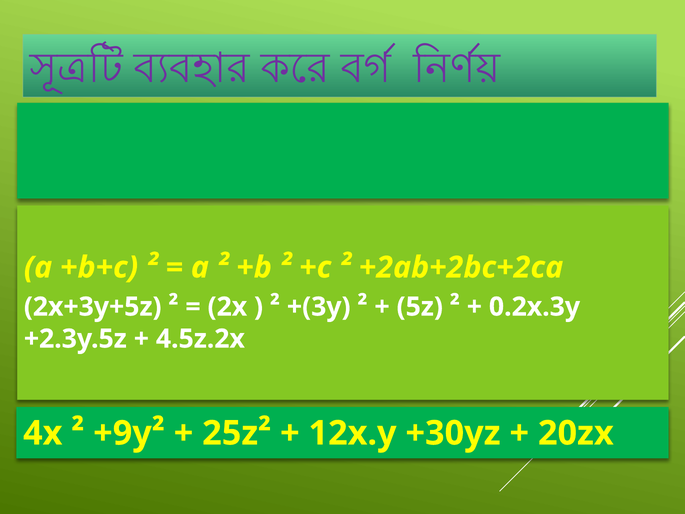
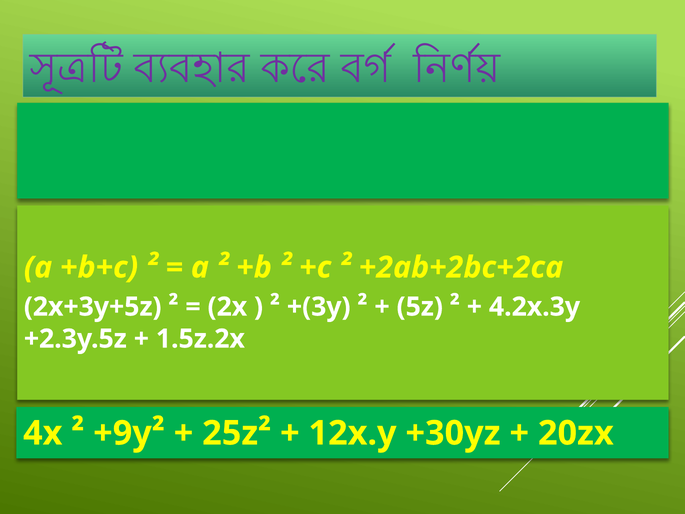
0.2x.3y: 0.2x.3y -> 4.2x.3y
4.5z.2x: 4.5z.2x -> 1.5z.2x
